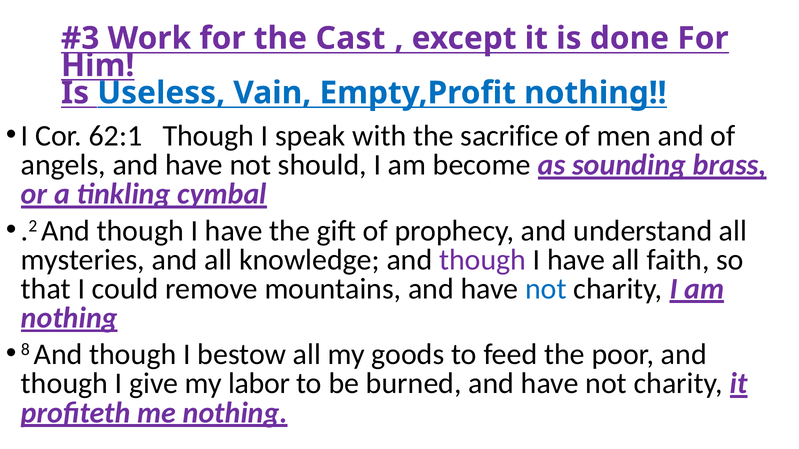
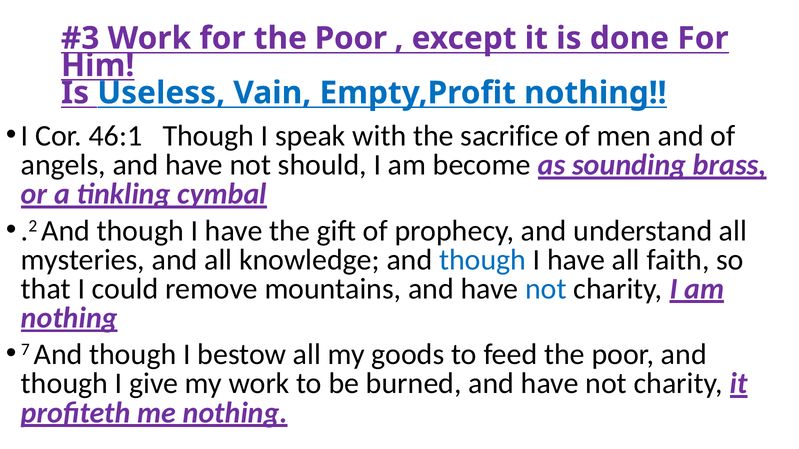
for the Cast: Cast -> Poor
62:1: 62:1 -> 46:1
though at (483, 260) colour: purple -> blue
8: 8 -> 7
my labor: labor -> work
